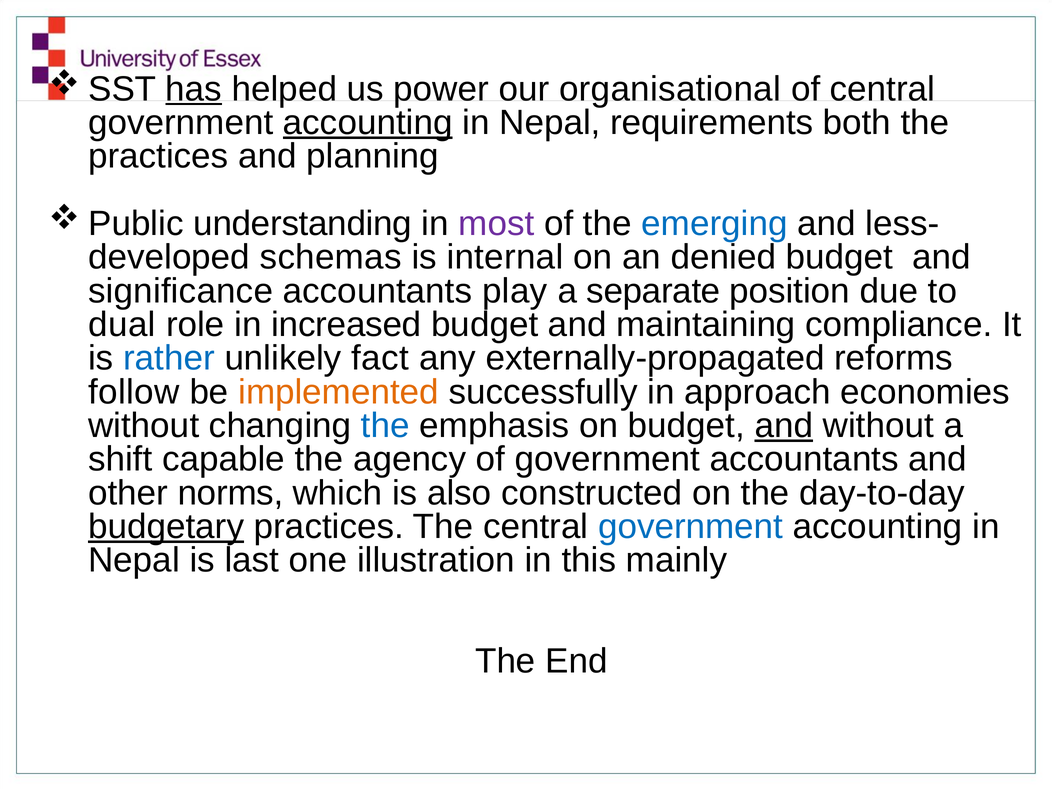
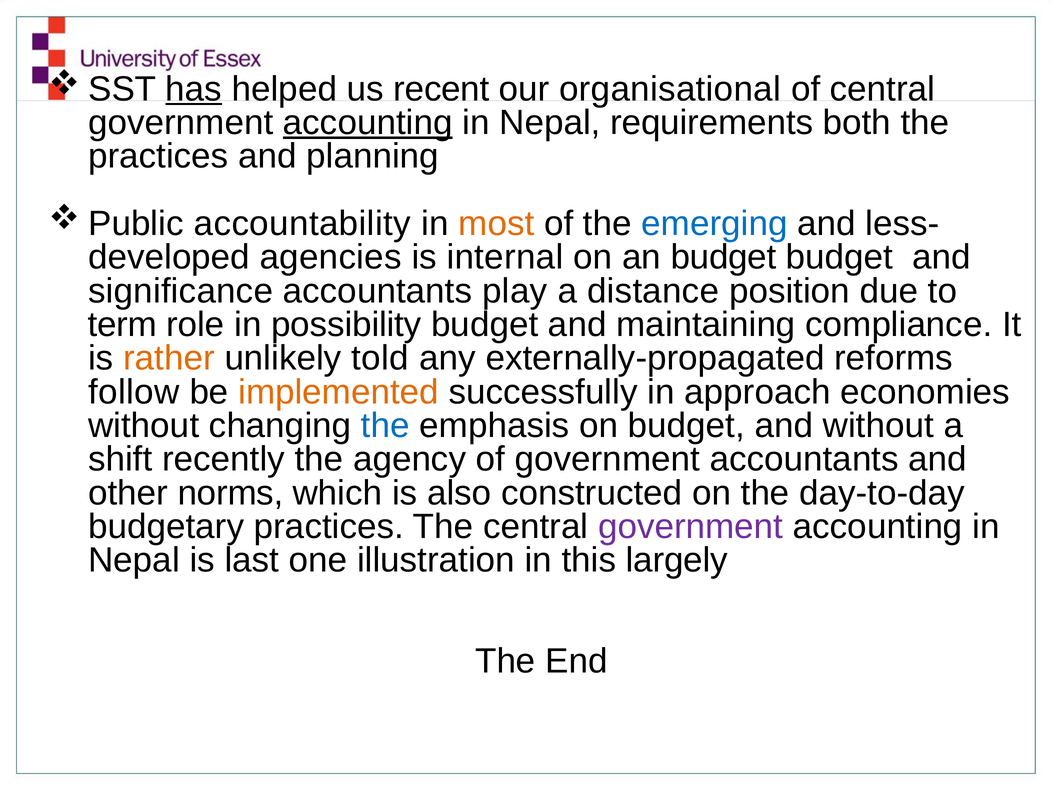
power: power -> recent
understanding: understanding -> accountability
most colour: purple -> orange
schemas: schemas -> agencies
an denied: denied -> budget
separate: separate -> distance
dual: dual -> term
increased: increased -> possibility
rather colour: blue -> orange
fact: fact -> told
and at (784, 426) underline: present -> none
capable: capable -> recently
budgetary underline: present -> none
government at (691, 527) colour: blue -> purple
mainly: mainly -> largely
